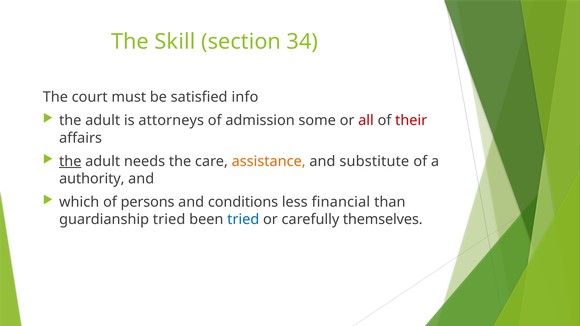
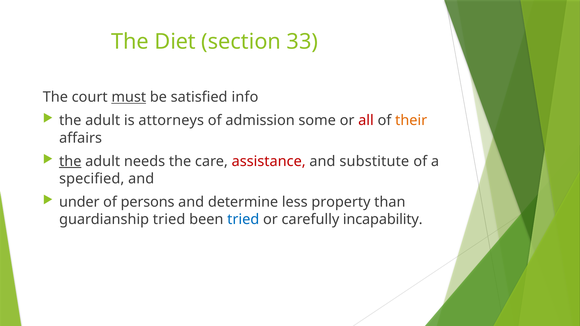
Skill: Skill -> Diet
34: 34 -> 33
must underline: none -> present
their colour: red -> orange
assistance colour: orange -> red
authority: authority -> specified
which: which -> under
conditions: conditions -> determine
financial: financial -> property
themselves: themselves -> incapability
